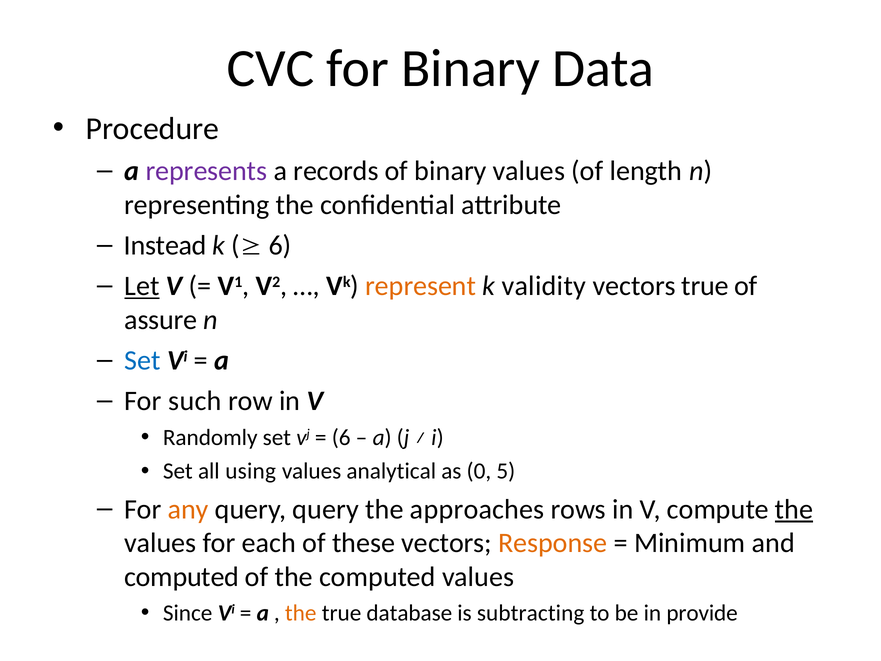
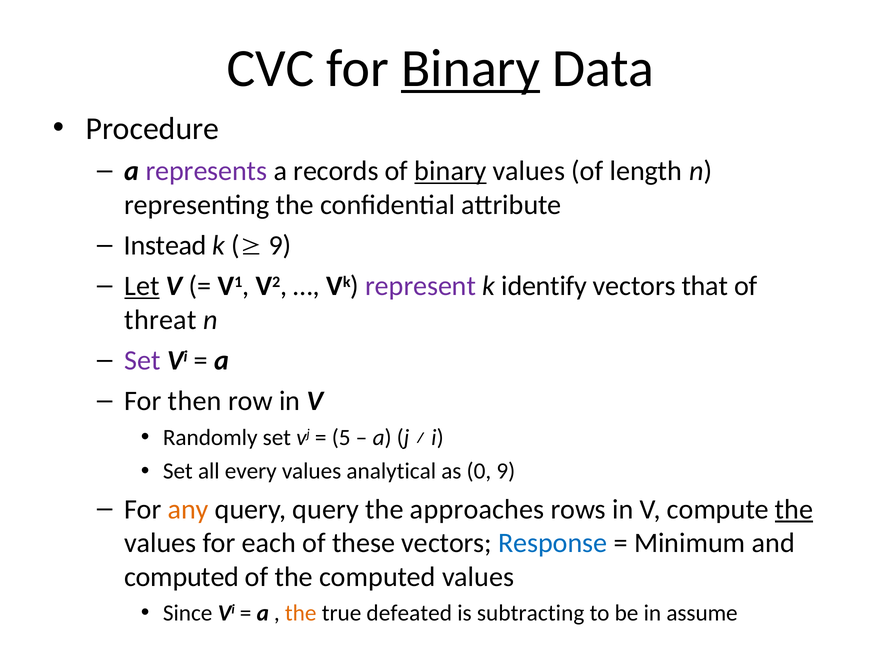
Binary at (470, 68) underline: none -> present
binary at (451, 171) underline: none -> present
6 at (280, 245): 6 -> 9
represent colour: orange -> purple
validity: validity -> identify
vectors true: true -> that
assure: assure -> threat
Set at (143, 360) colour: blue -> purple
such: such -> then
6 at (341, 437): 6 -> 5
using: using -> every
0 5: 5 -> 9
Response colour: orange -> blue
database: database -> defeated
provide: provide -> assume
